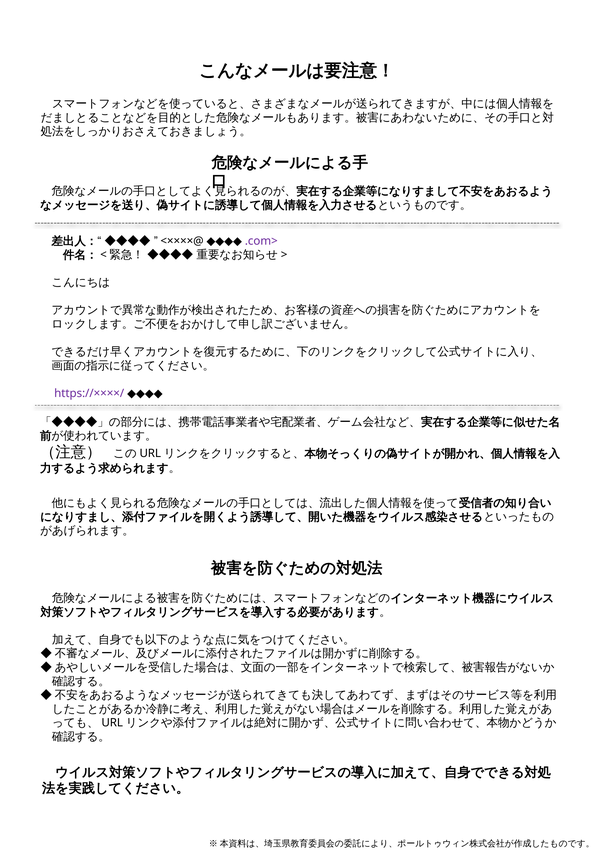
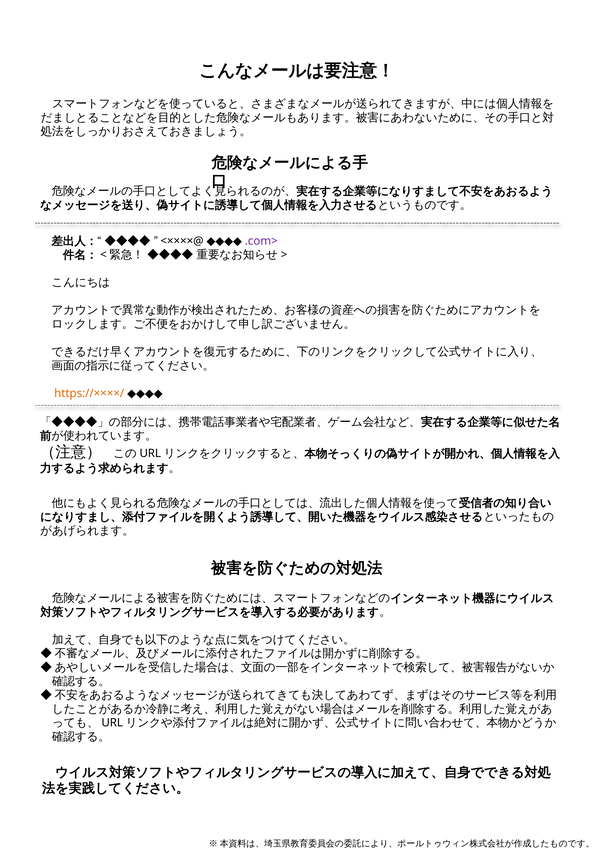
https://××××/ colour: purple -> orange
